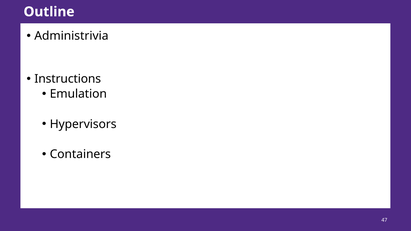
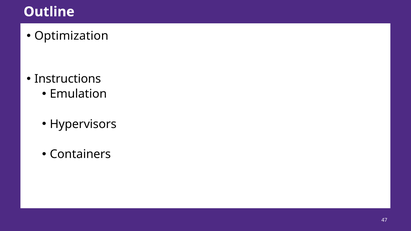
Administrivia: Administrivia -> Optimization
